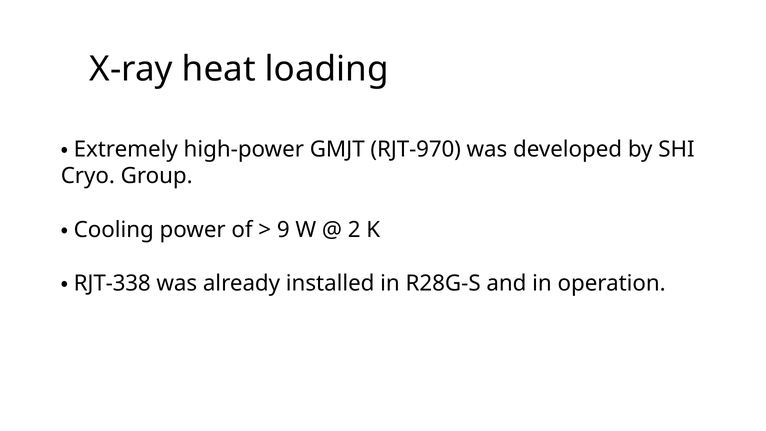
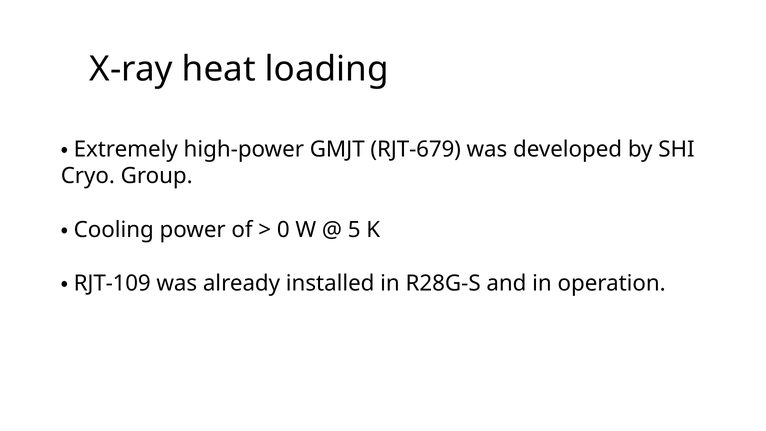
RJT-970: RJT-970 -> RJT-679
9: 9 -> 0
2: 2 -> 5
RJT-338: RJT-338 -> RJT-109
